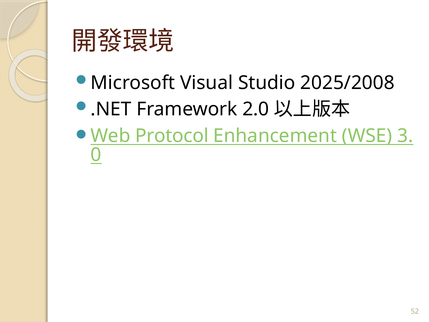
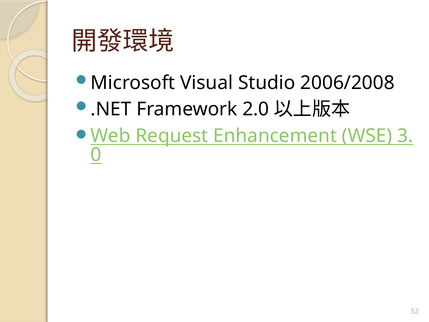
2025/2008: 2025/2008 -> 2006/2008
Protocol: Protocol -> Request
